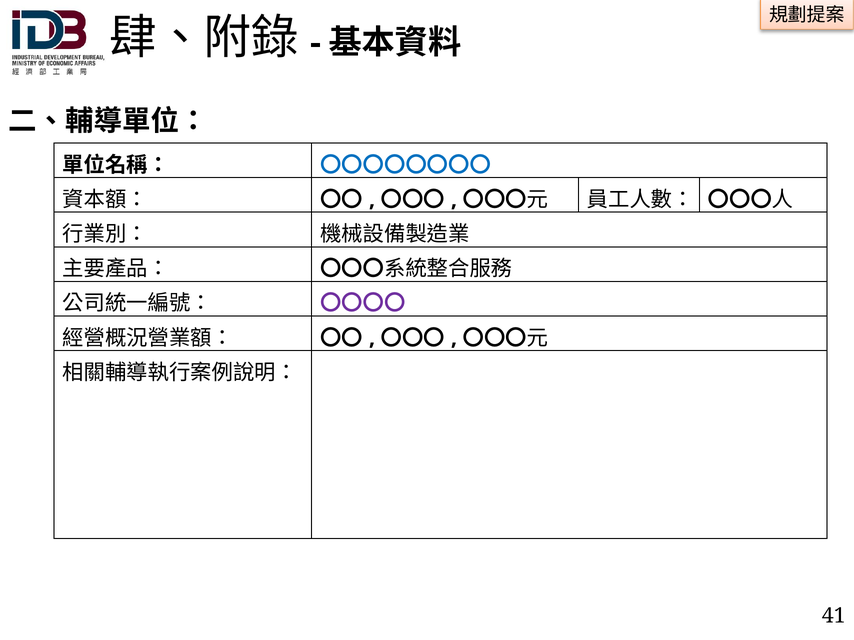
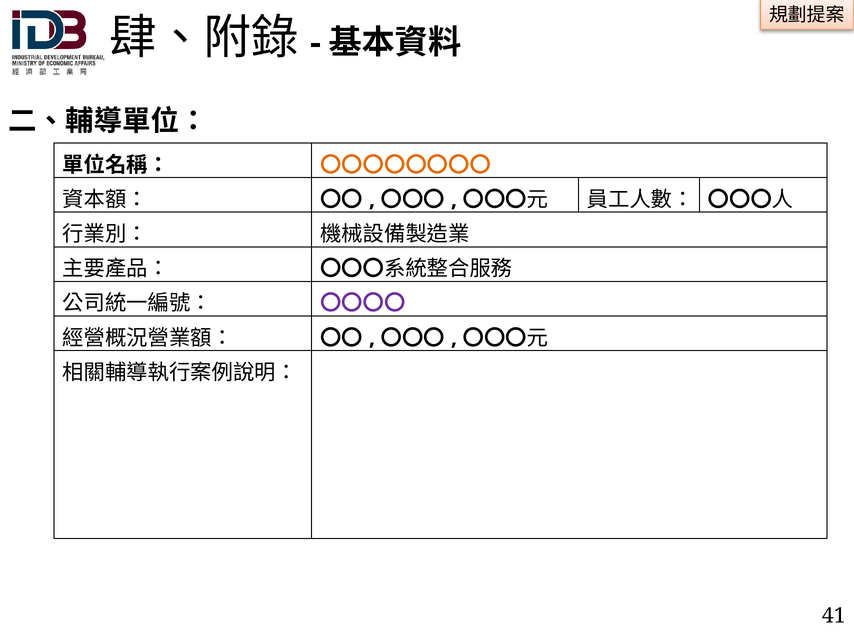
〇〇〇〇〇〇〇〇 colour: blue -> orange
